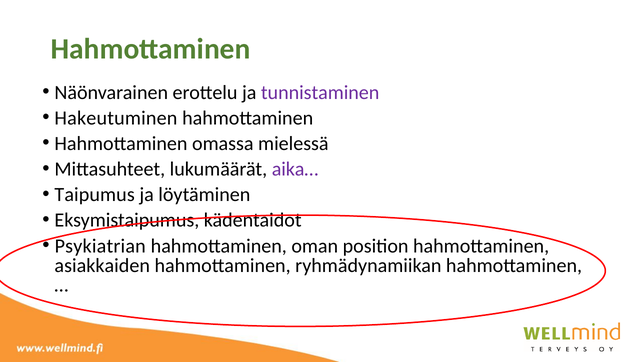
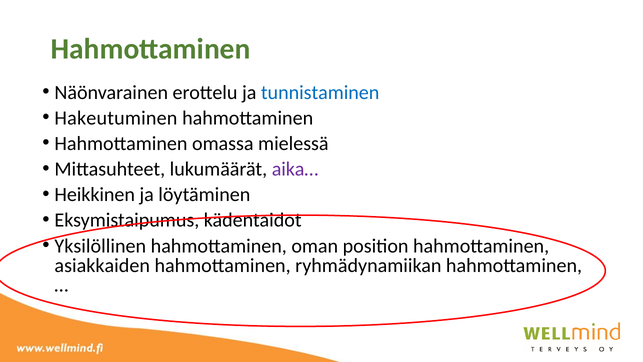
tunnistaminen colour: purple -> blue
Taipumus: Taipumus -> Heikkinen
Psykiatrian: Psykiatrian -> Yksilöllinen
